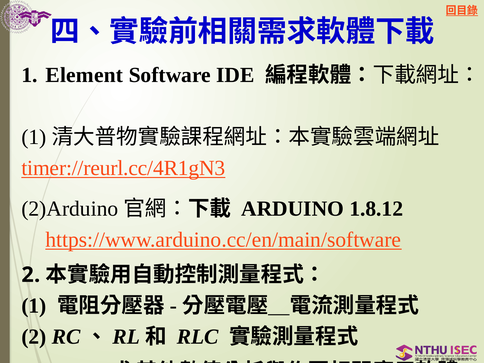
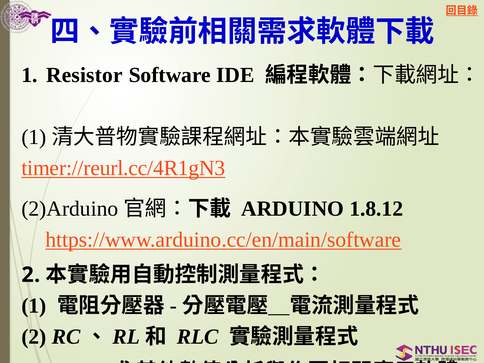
Element: Element -> Resistor
